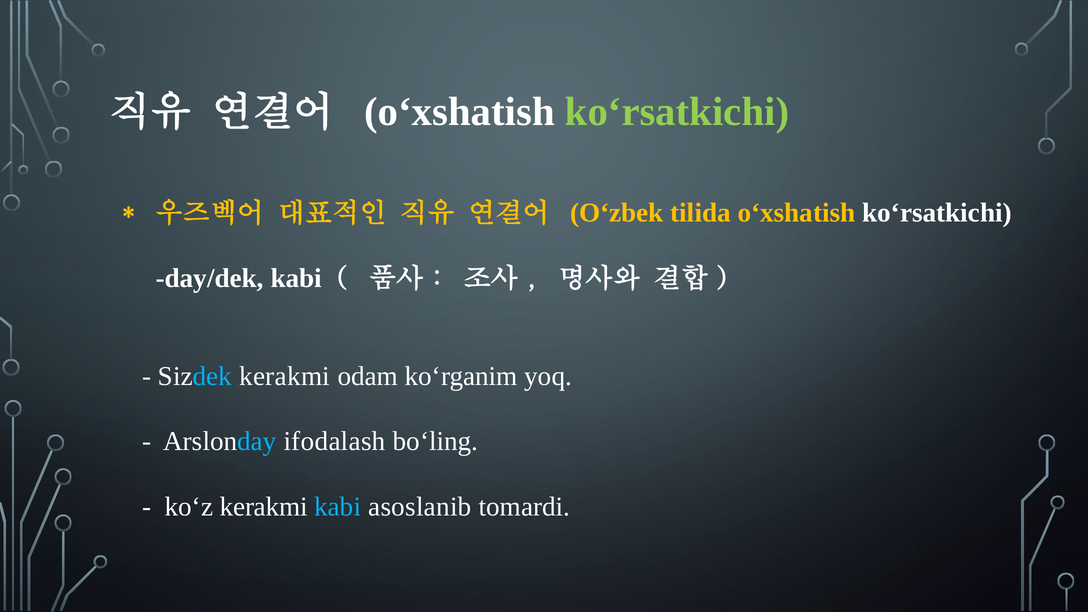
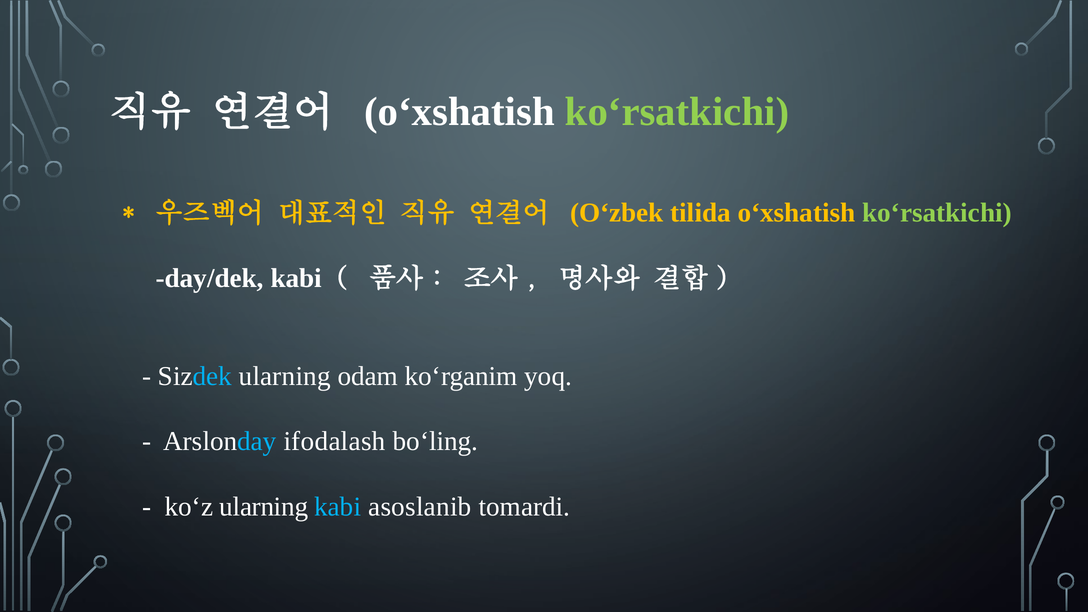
ko‘rsatkichi at (937, 213) colour: white -> light green
Sizdek kerakmi: kerakmi -> ularning
ko‘z kerakmi: kerakmi -> ularning
